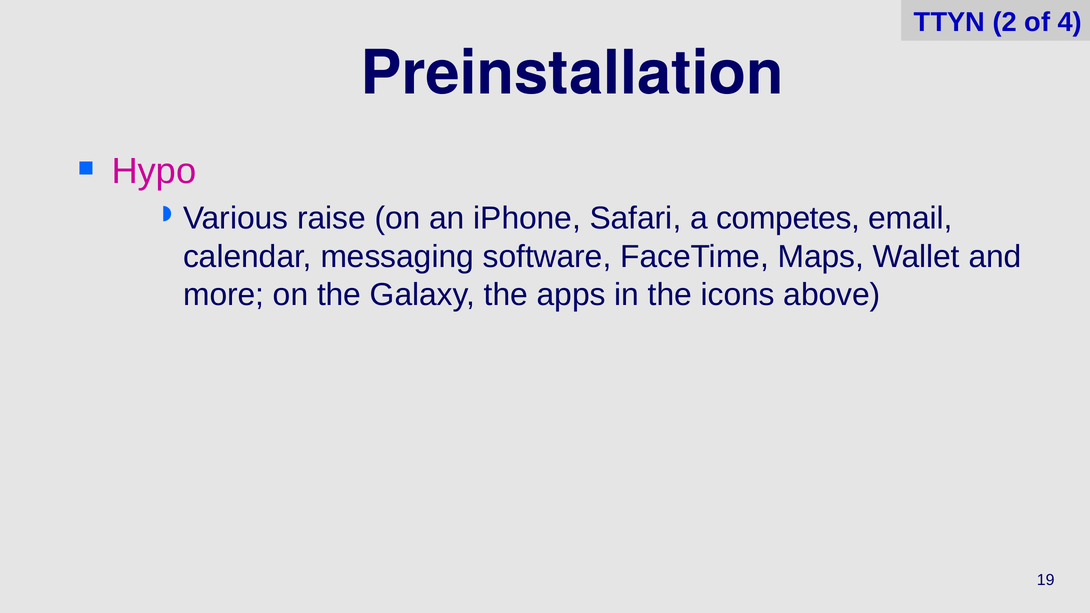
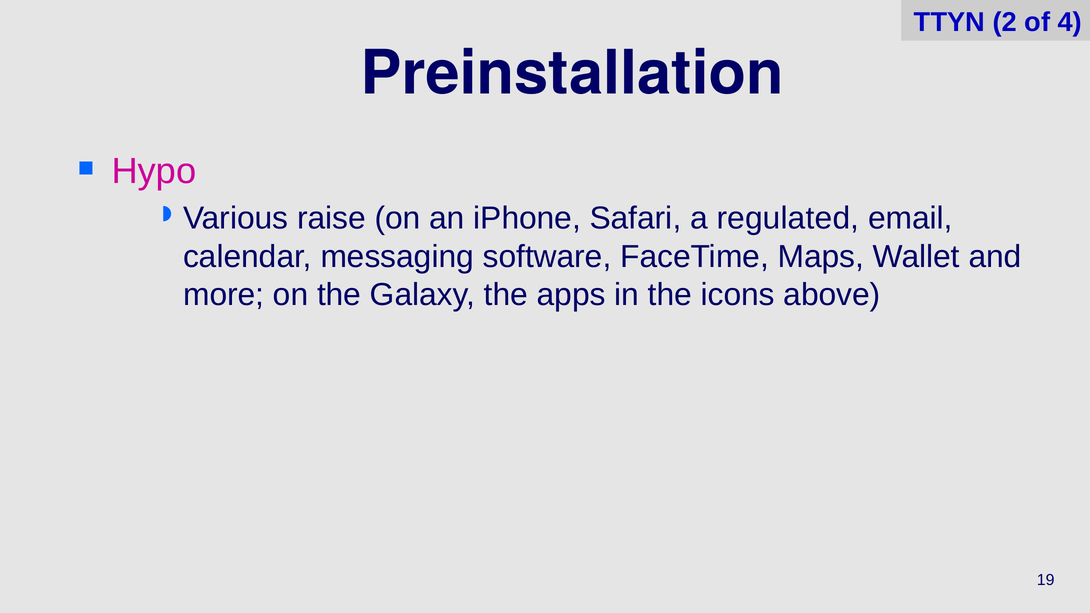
competes: competes -> regulated
